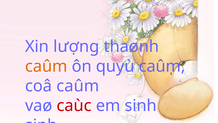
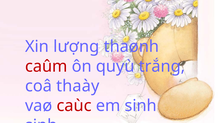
caûm at (46, 66) colour: orange -> red
quyù caûm: caûm -> trắng
coâ caûm: caûm -> thaày
